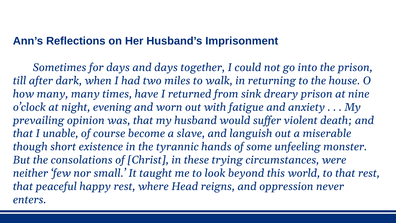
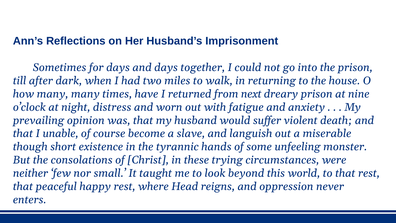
sink: sink -> next
evening: evening -> distress
